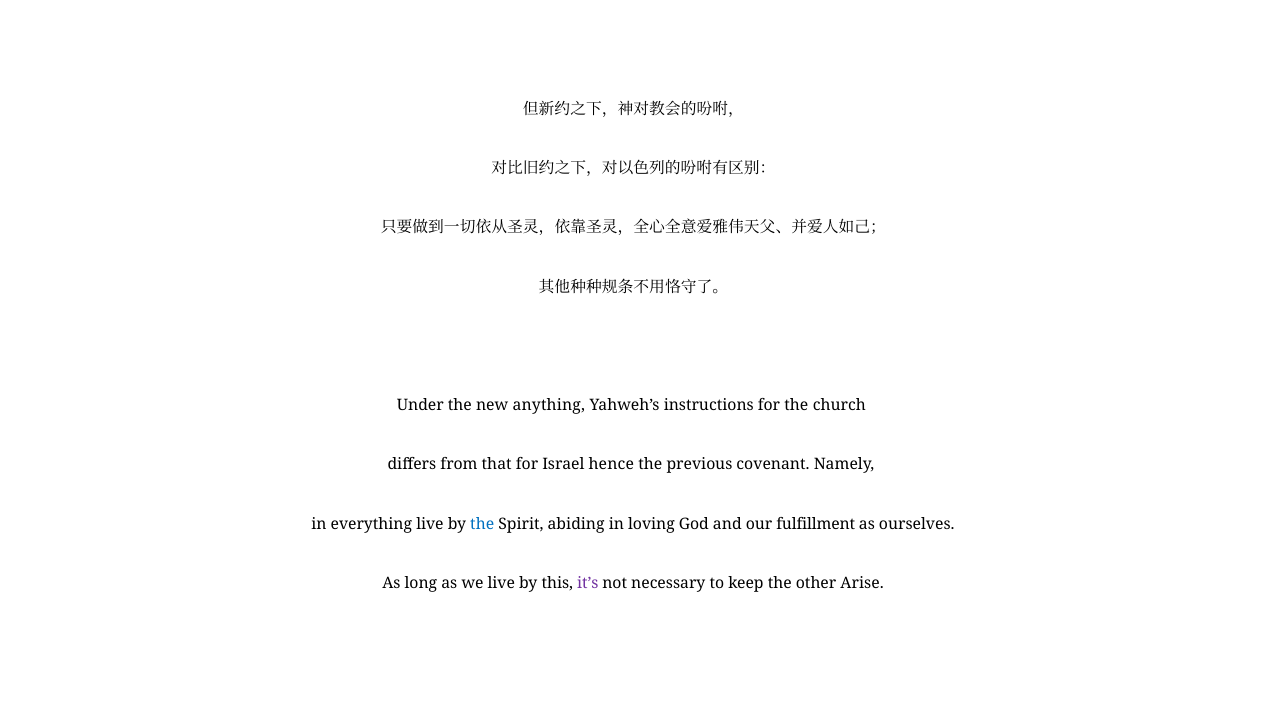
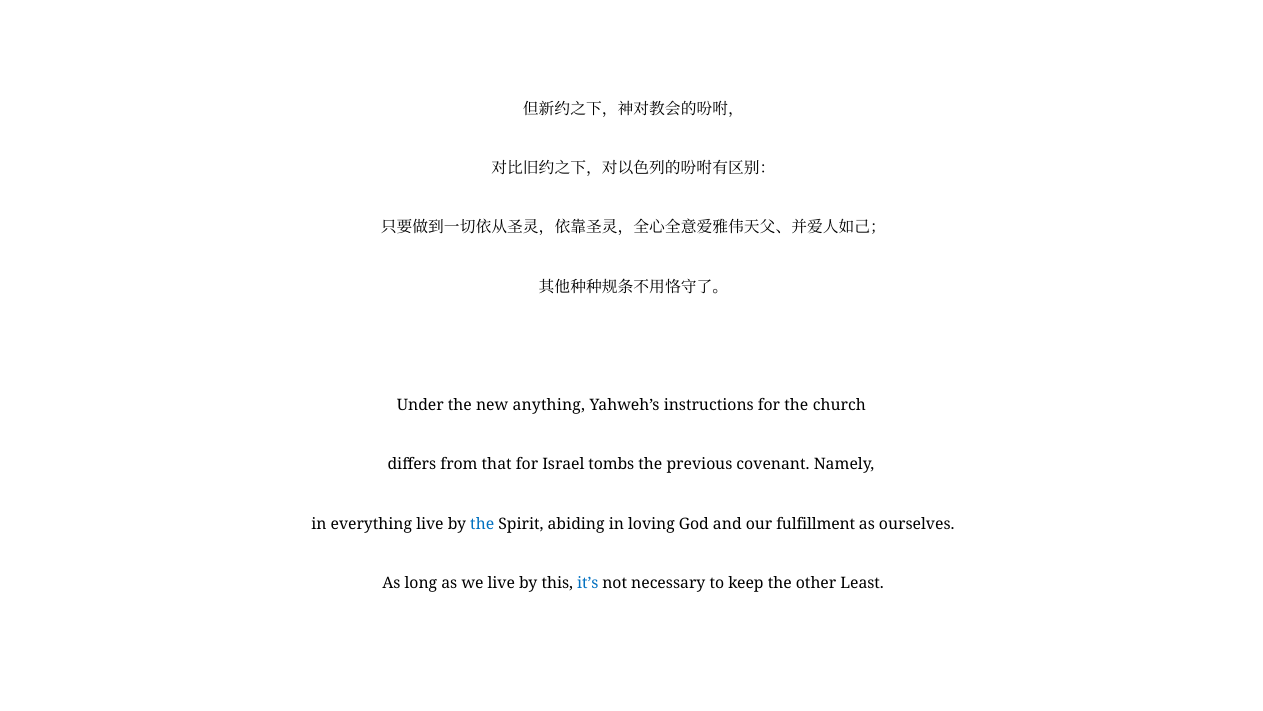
hence: hence -> tombs
it’s colour: purple -> blue
Arise: Arise -> Least
